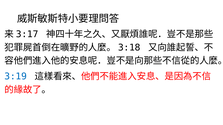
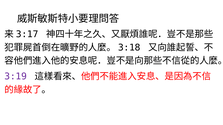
3:19 colour: blue -> purple
